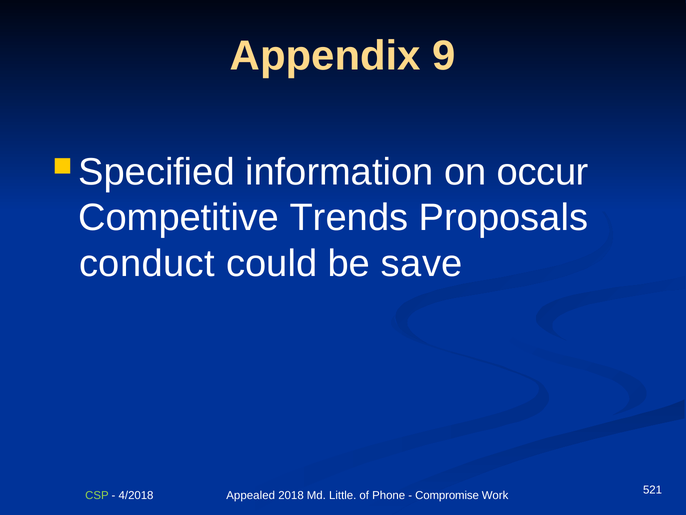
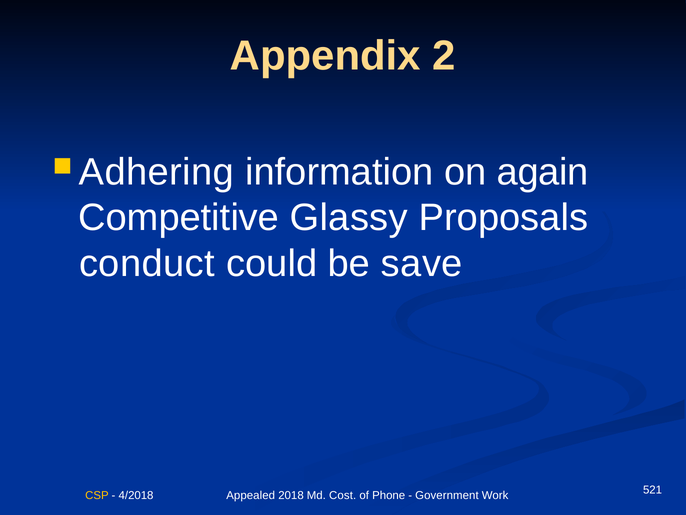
9: 9 -> 2
Specified: Specified -> Adhering
occur: occur -> again
Trends: Trends -> Glassy
CSP colour: light green -> yellow
Little: Little -> Cost
Compromise: Compromise -> Government
